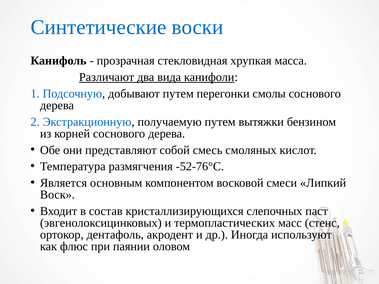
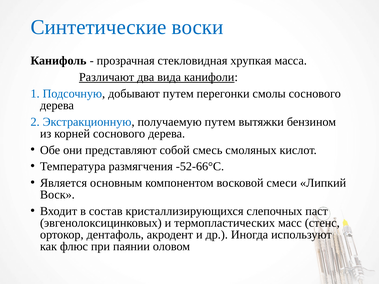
-52-76°С: -52-76°С -> -52-66°С
